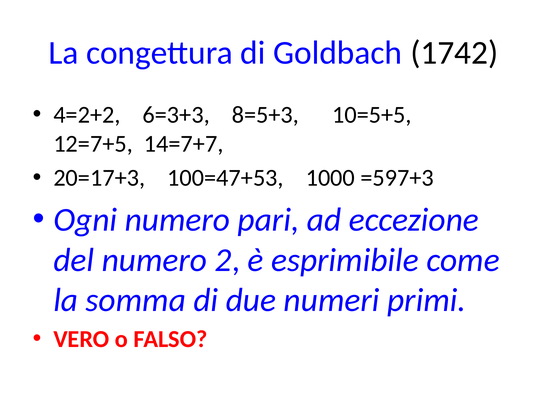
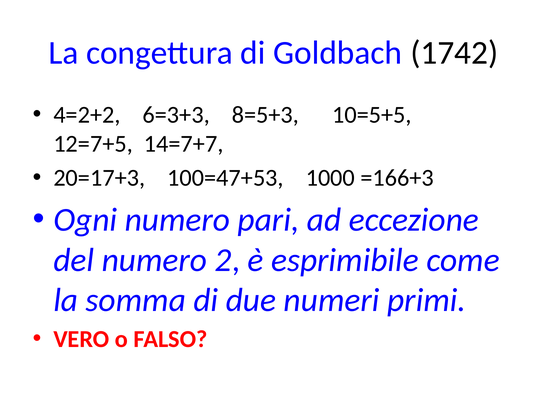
=597+3: =597+3 -> =166+3
